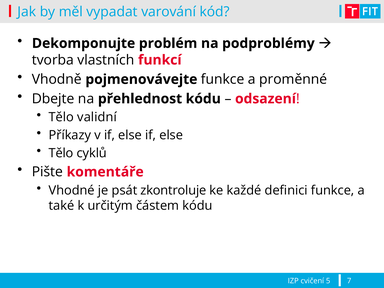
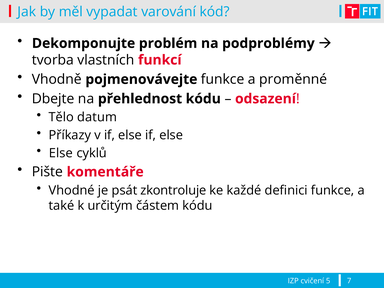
validní: validní -> datum
Tělo at (61, 153): Tělo -> Else
